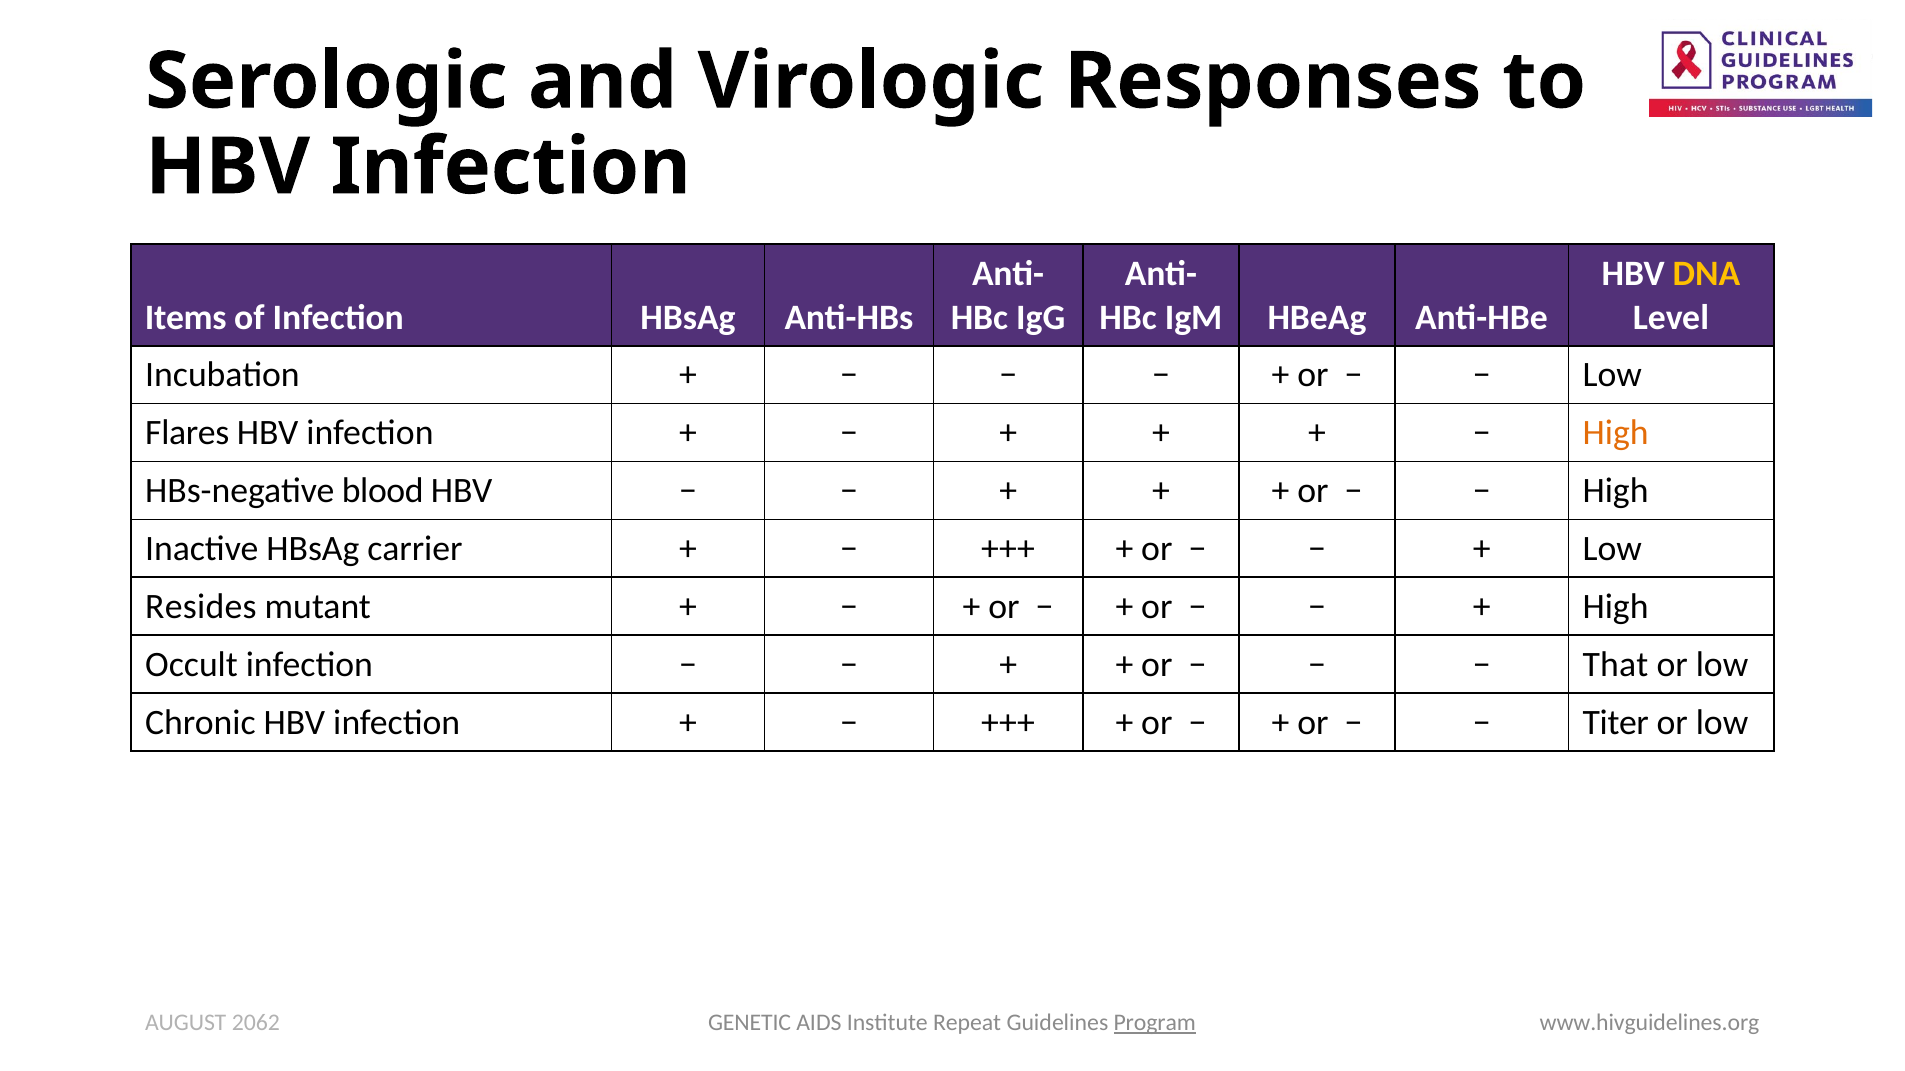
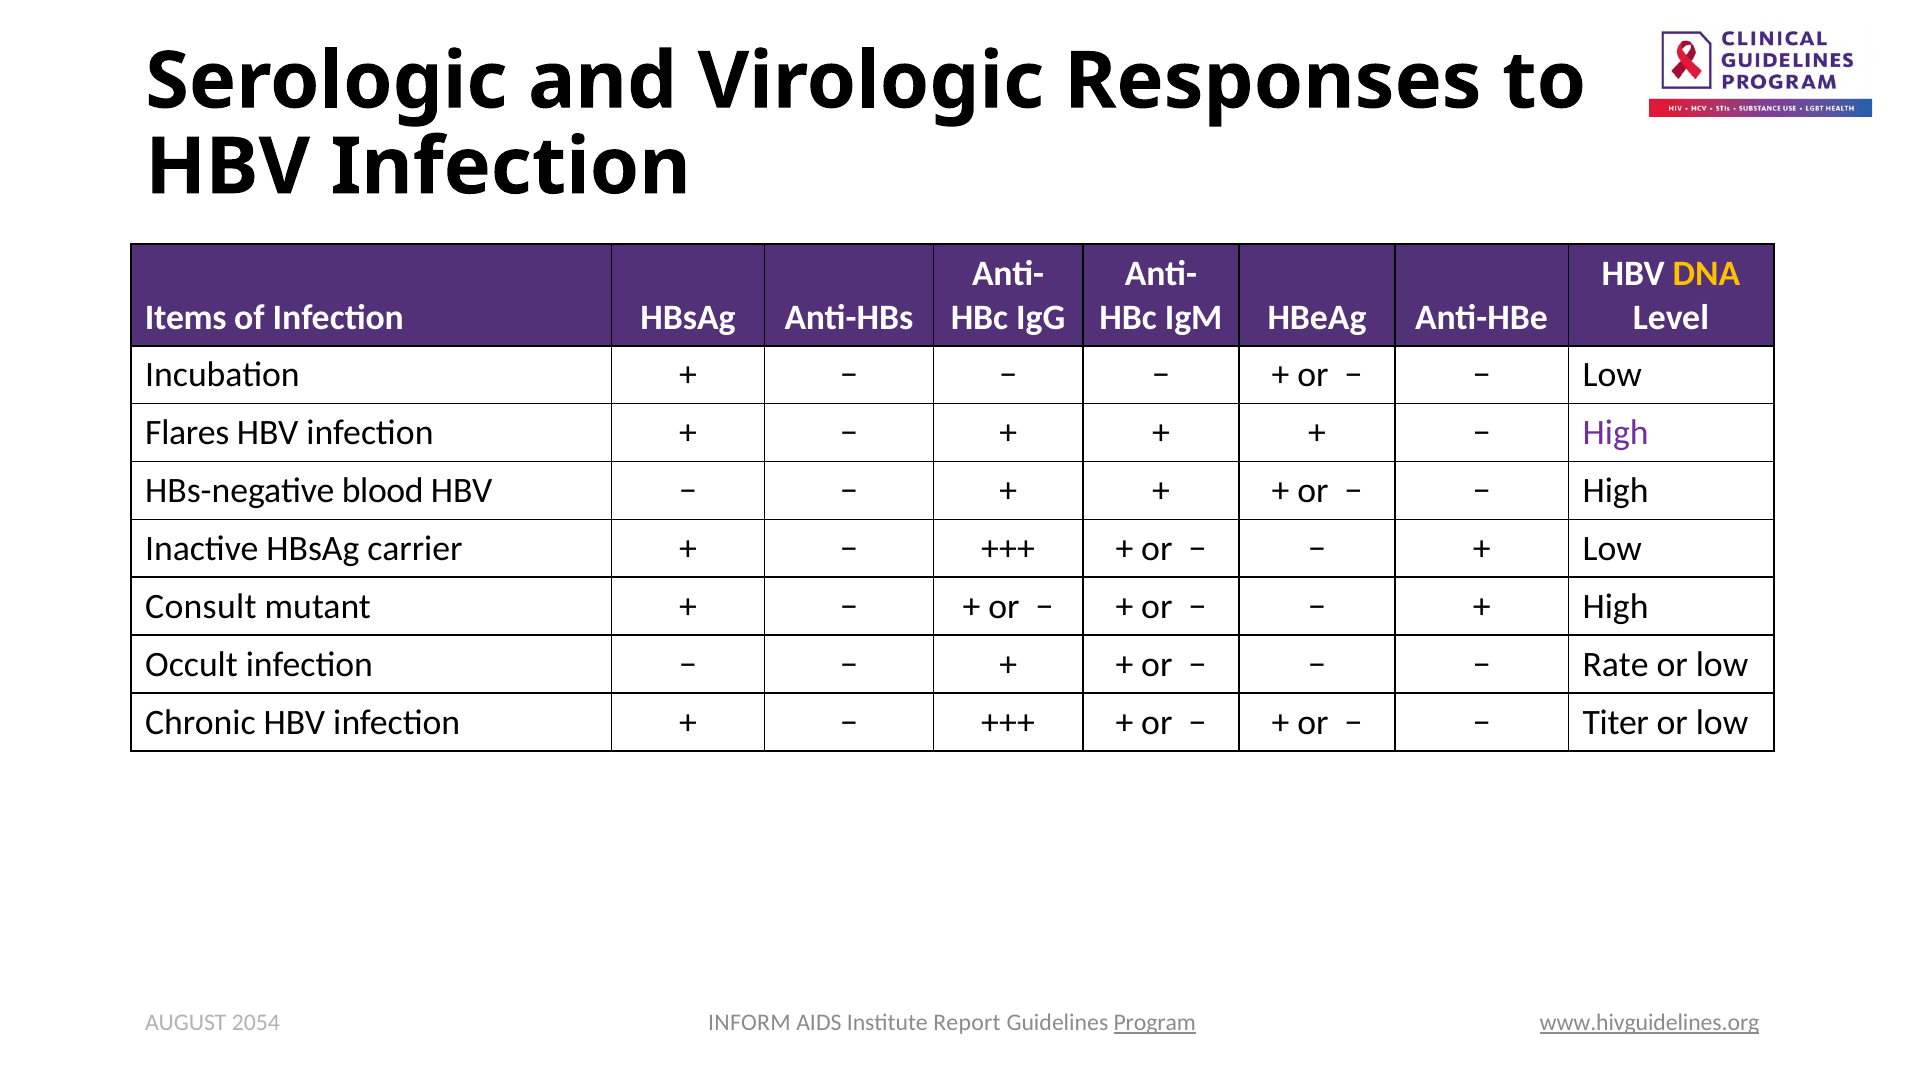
High at (1616, 433) colour: orange -> purple
Resides: Resides -> Consult
That: That -> Rate
GENETIC: GENETIC -> INFORM
Repeat: Repeat -> Report
2062: 2062 -> 2054
www.hivguidelines.org underline: none -> present
